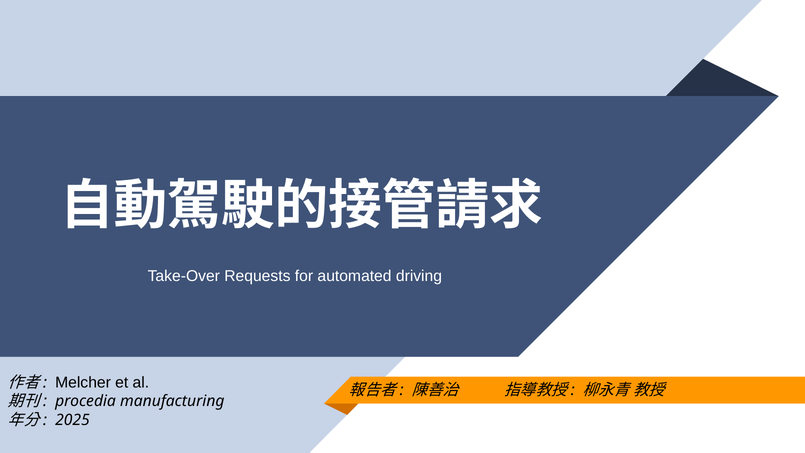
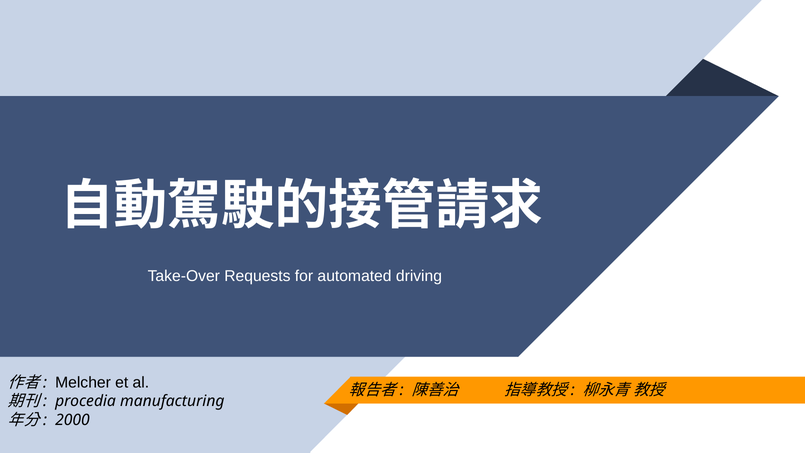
2025: 2025 -> 2000
